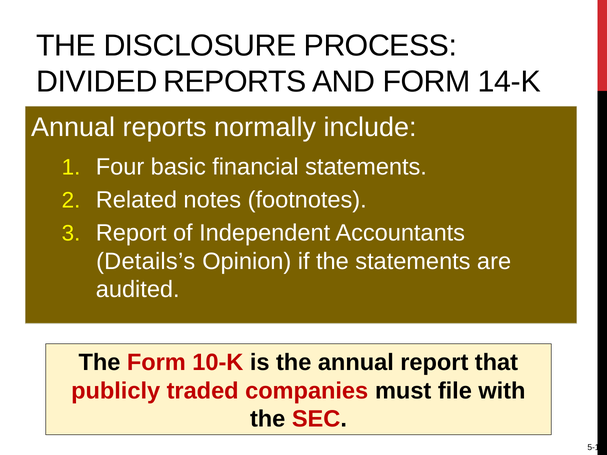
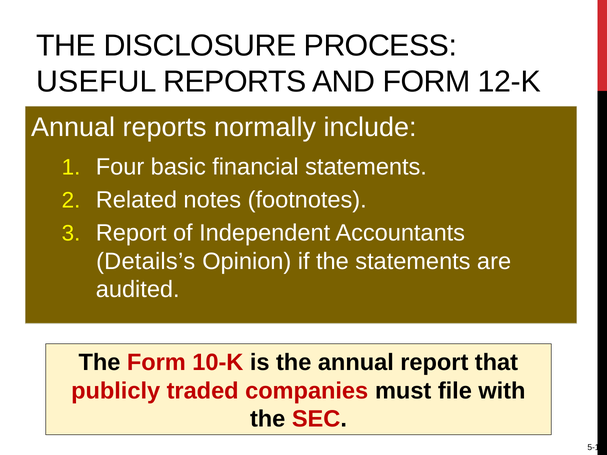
DIVIDED: DIVIDED -> USEFUL
14-K: 14-K -> 12-K
